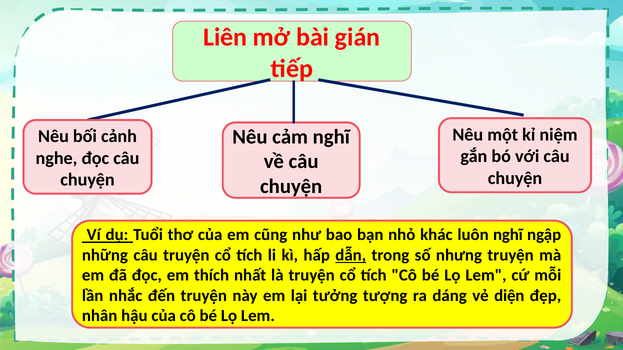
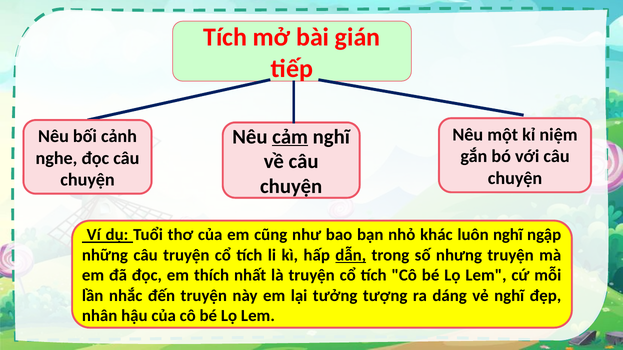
Liên at (225, 37): Liên -> Tích
cảm underline: none -> present
vẻ diện: diện -> nghĩ
